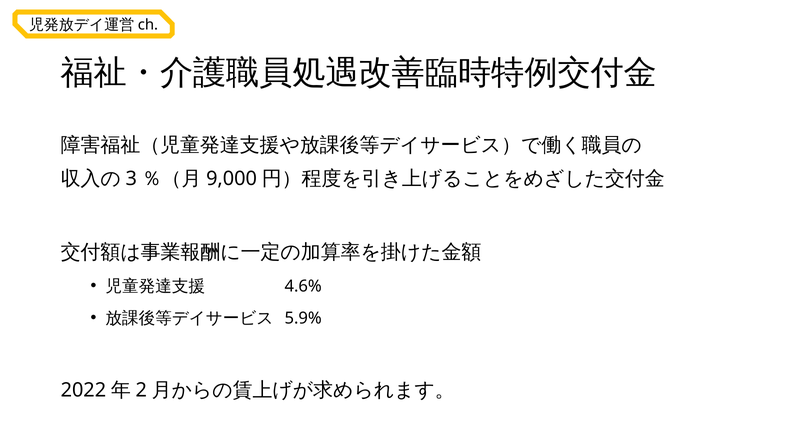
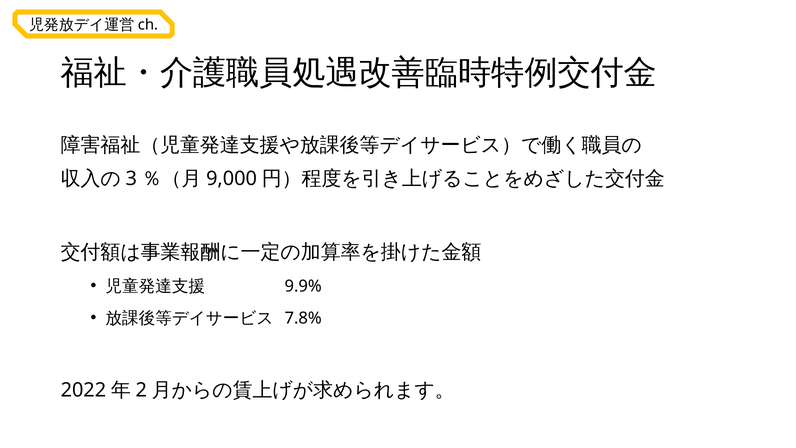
4.6%: 4.6% -> 9.9%
5.9%: 5.9% -> 7.8%
